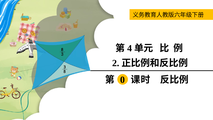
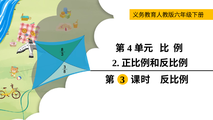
0: 0 -> 3
